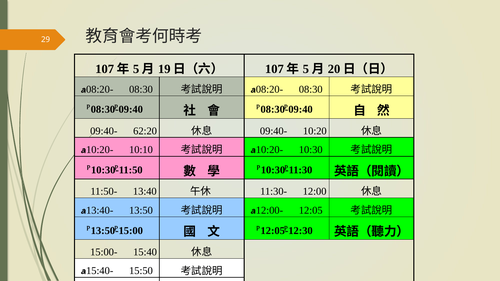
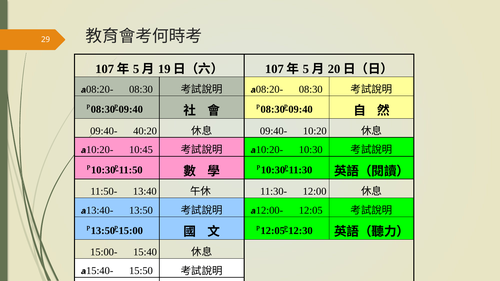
62:20: 62:20 -> 40:20
10:10: 10:10 -> 10:45
